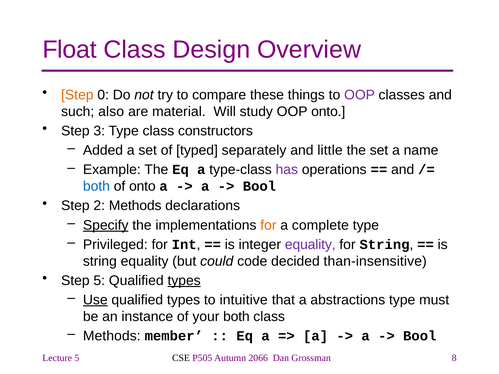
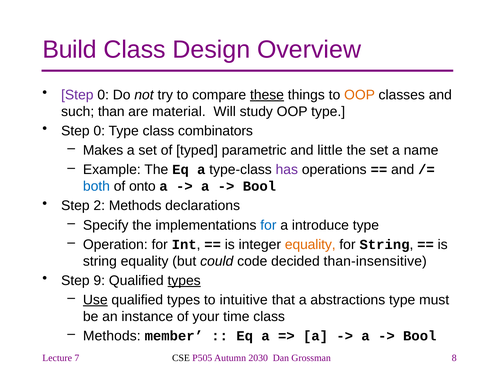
Float: Float -> Build
Step at (77, 95) colour: orange -> purple
these underline: none -> present
OOP at (360, 95) colour: purple -> orange
also: also -> than
OOP onto: onto -> type
3 at (99, 131): 3 -> 0
constructors: constructors -> combinators
Added: Added -> Makes
separately: separately -> parametric
Specify underline: present -> none
for at (268, 225) colour: orange -> blue
complete: complete -> introduce
Privileged: Privileged -> Operation
equality at (310, 245) colour: purple -> orange
Step 5: 5 -> 9
your both: both -> time
Lecture 5: 5 -> 7
2066: 2066 -> 2030
